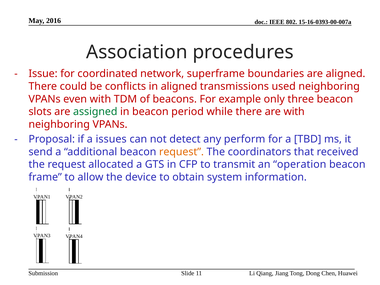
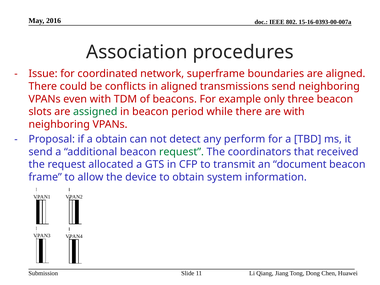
transmissions used: used -> send
a issues: issues -> obtain
request at (181, 152) colour: orange -> green
operation: operation -> document
